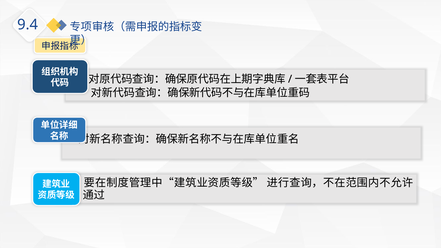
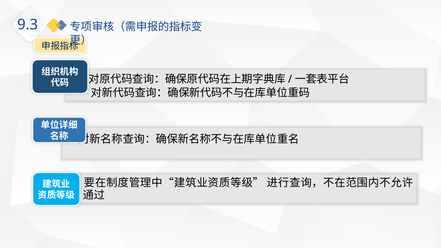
9.4: 9.4 -> 9.3
